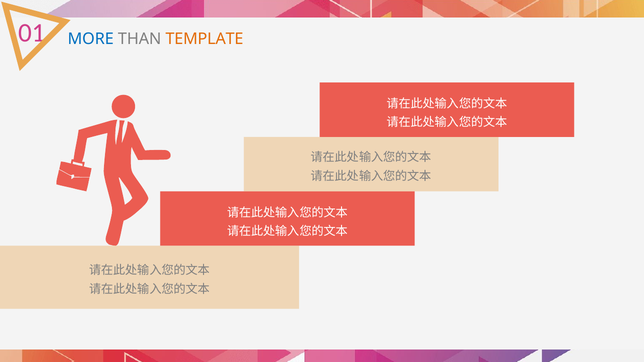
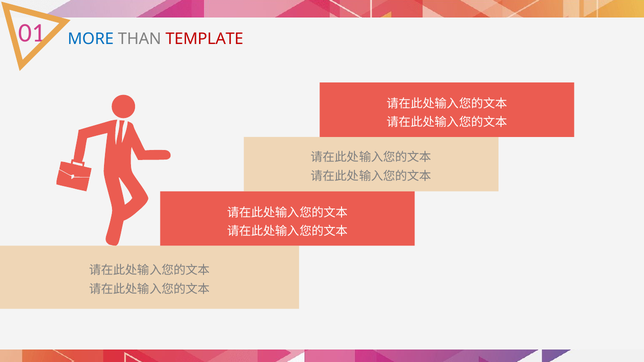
TEMPLATE colour: orange -> red
